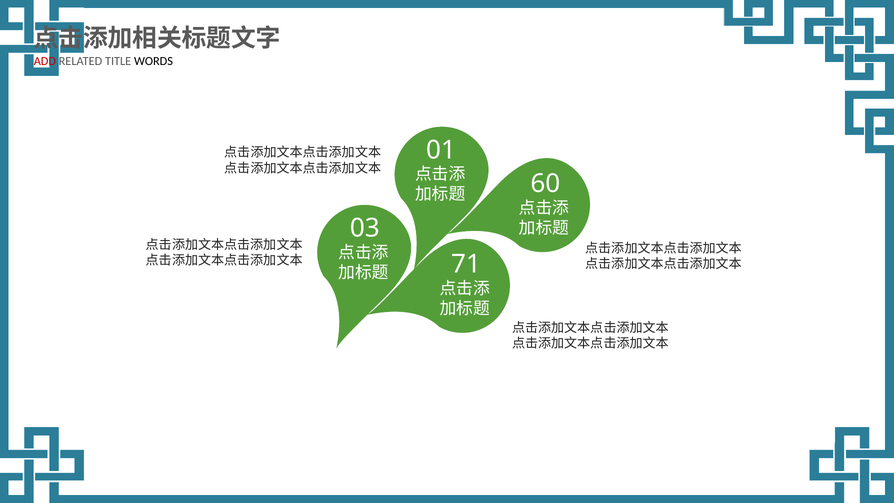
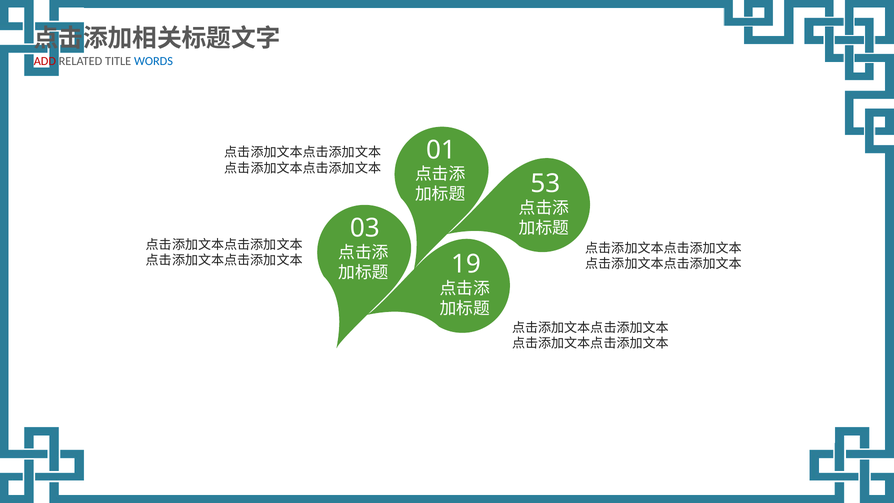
WORDS colour: black -> blue
60: 60 -> 53
71: 71 -> 19
